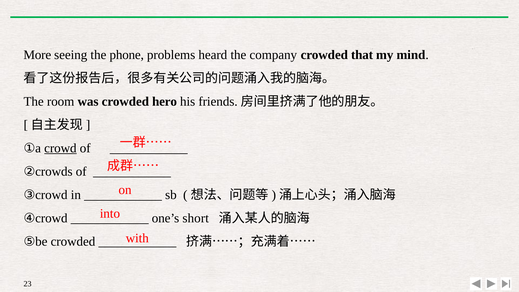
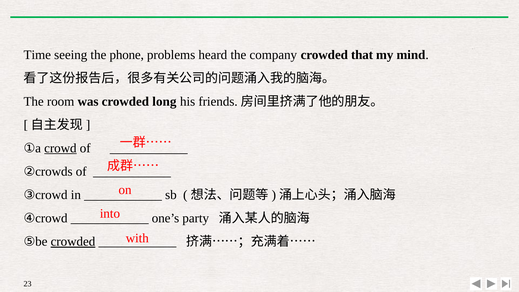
More: More -> Time
hero: hero -> long
short: short -> party
crowded at (73, 242) underline: none -> present
